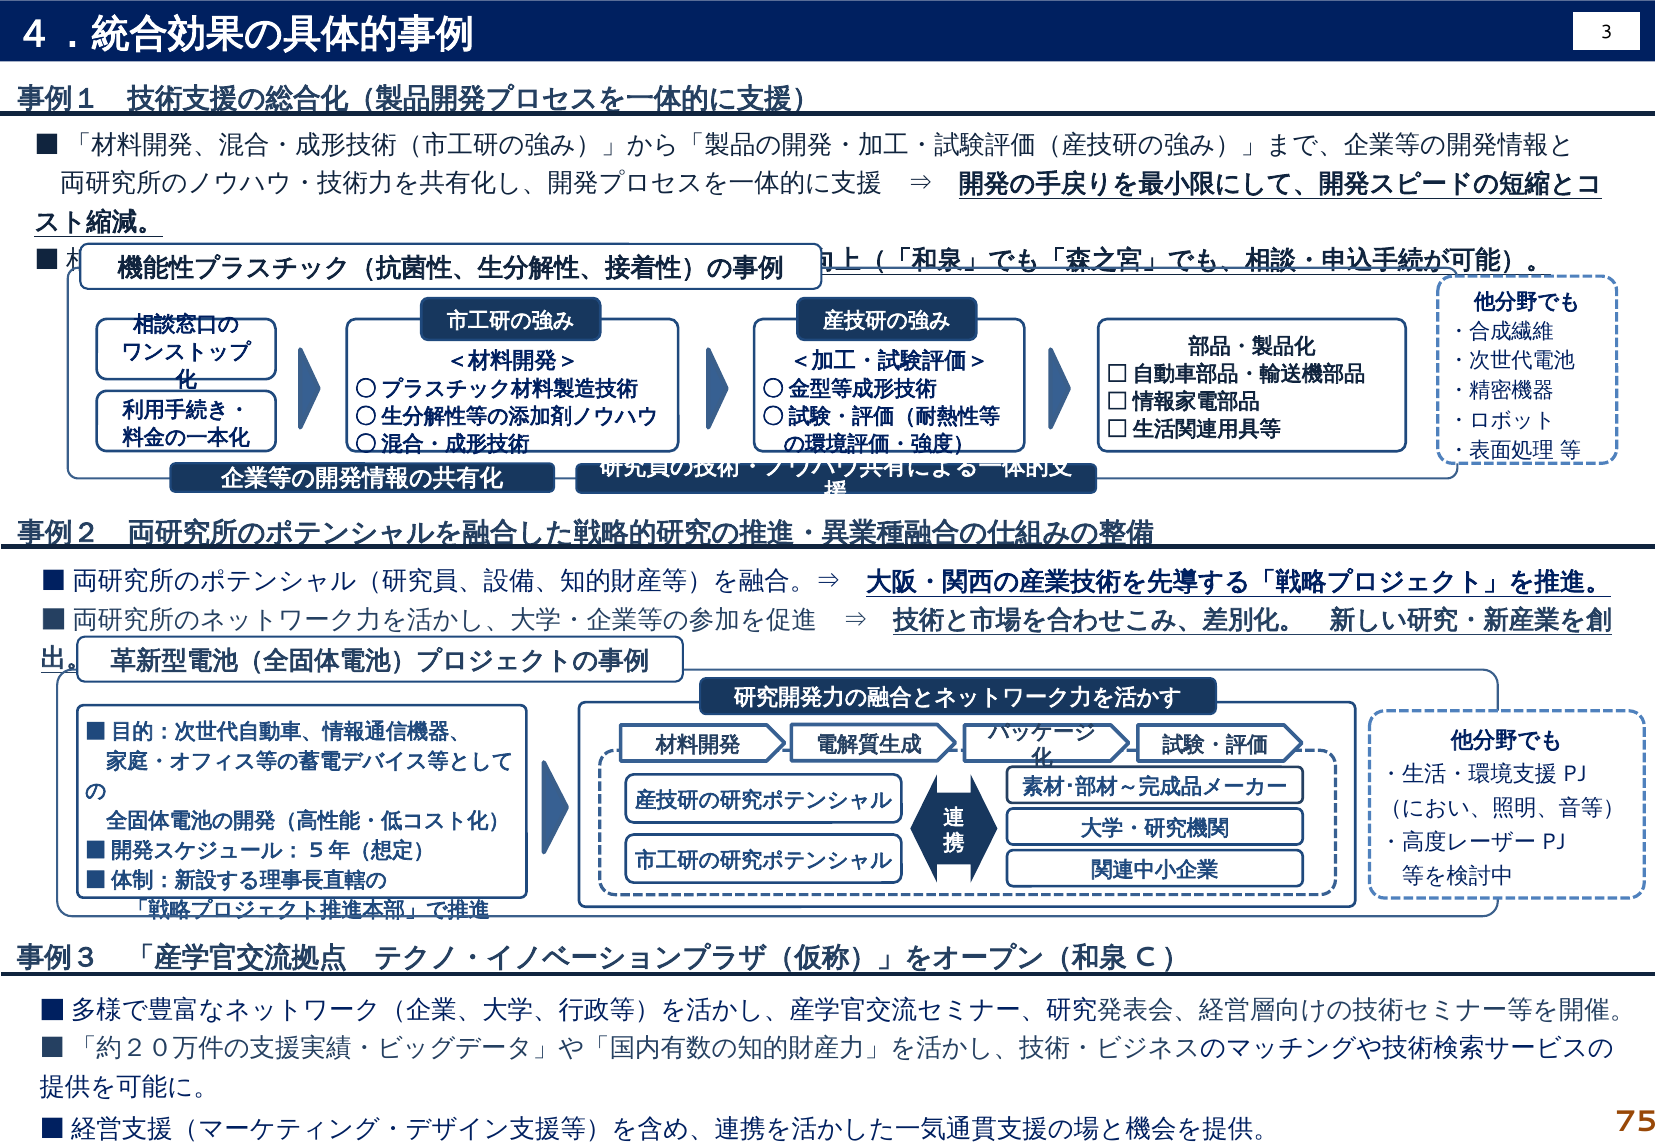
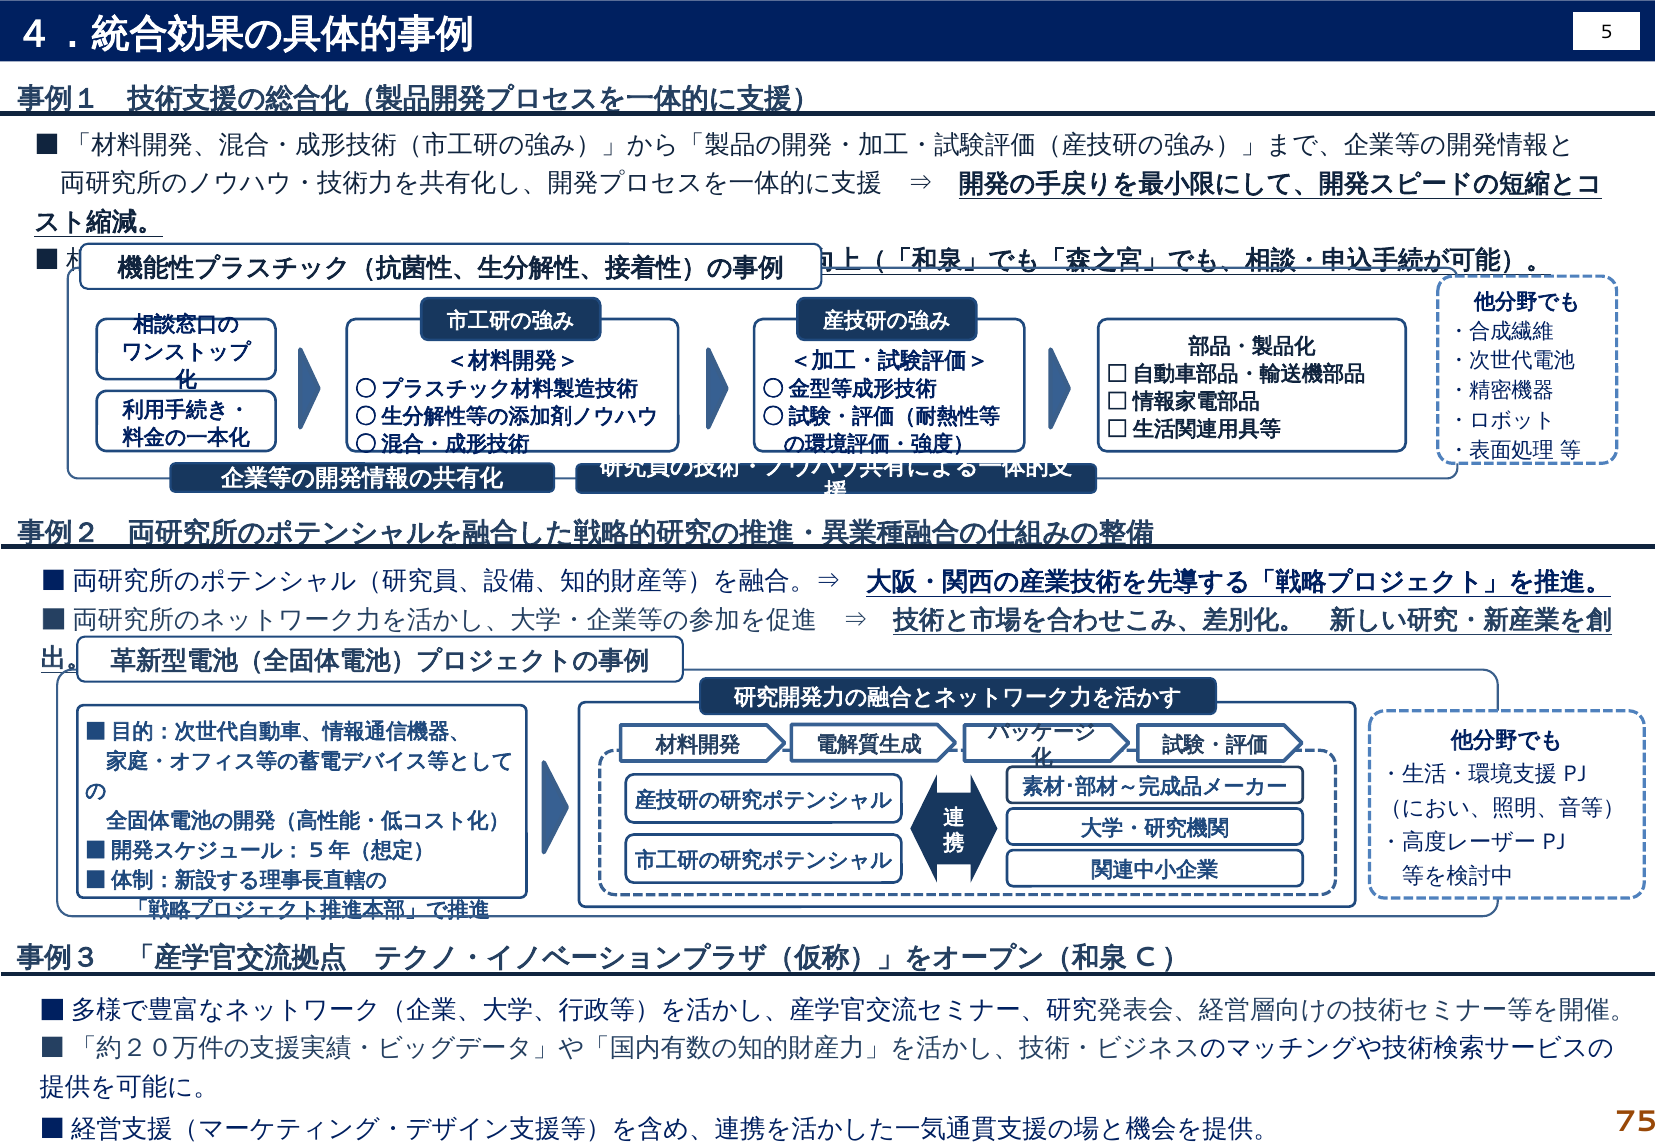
3: 3 -> 5
